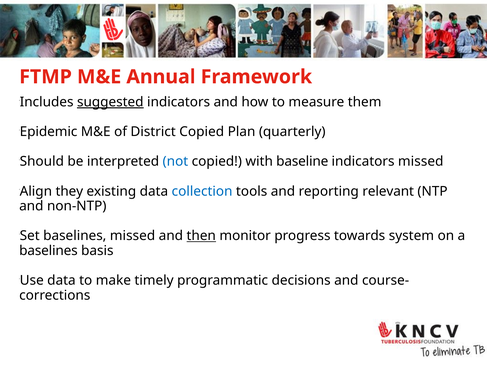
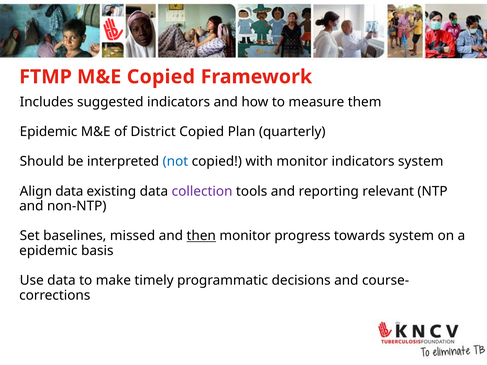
M&E Annual: Annual -> Copied
suggested underline: present -> none
with baseline: baseline -> monitor
indicators missed: missed -> system
Align they: they -> data
collection colour: blue -> purple
baselines at (48, 251): baselines -> epidemic
